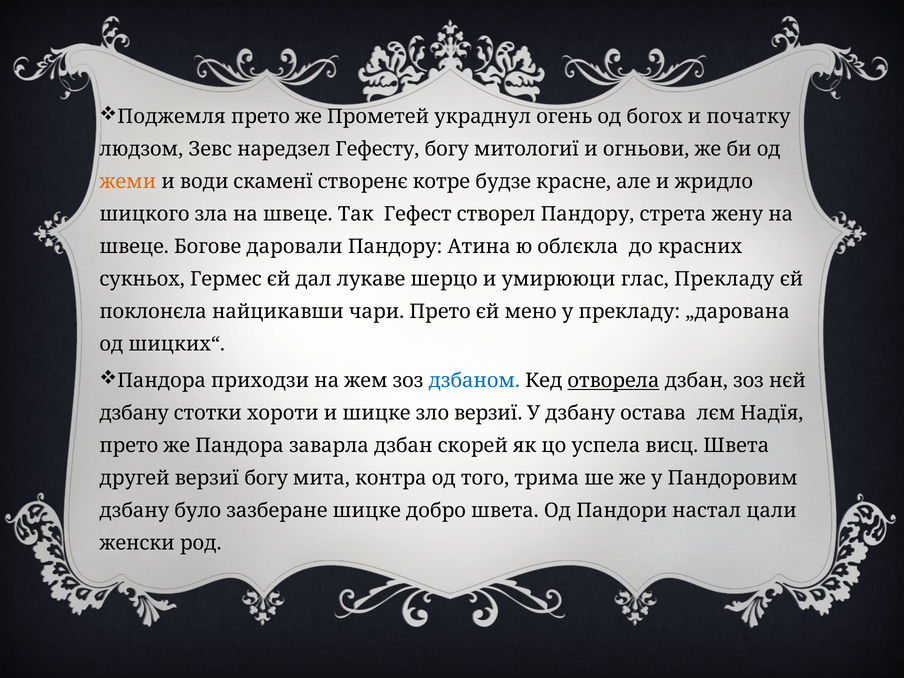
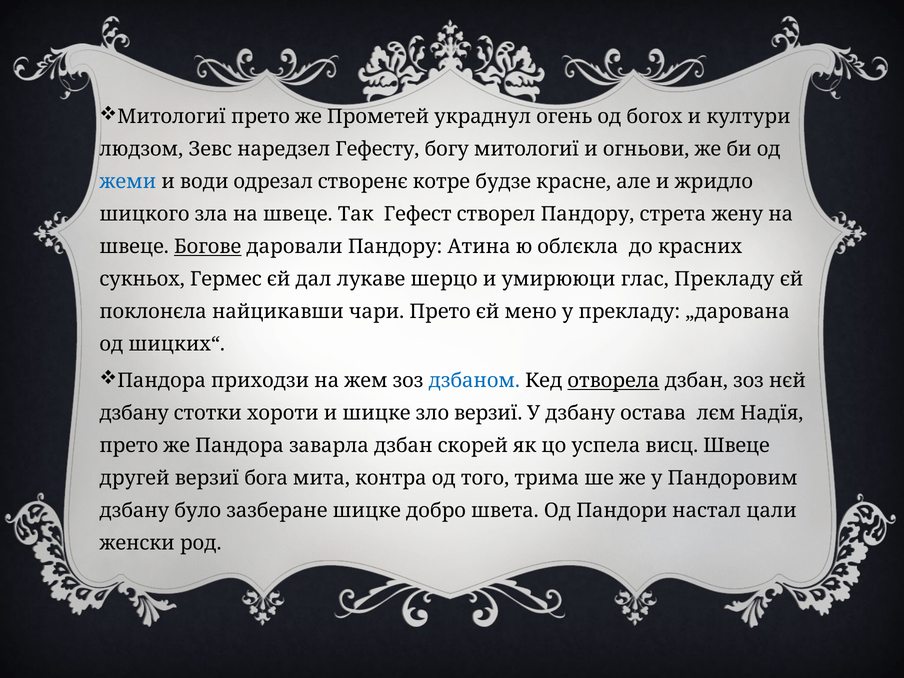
Поджемля at (172, 117): Поджемля -> Митологиї
початку: початку -> култури
жеми colour: orange -> blue
скаменї: скаменї -> одрезал
Богове underline: none -> present
висц Швета: Швета -> Швеце
верзиї богу: богу -> бога
